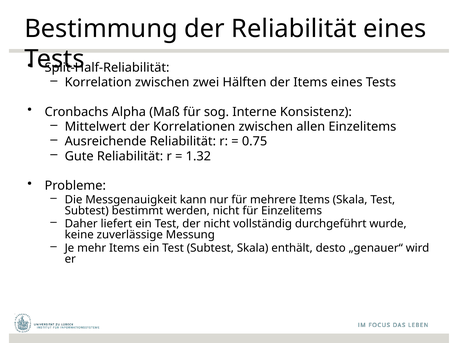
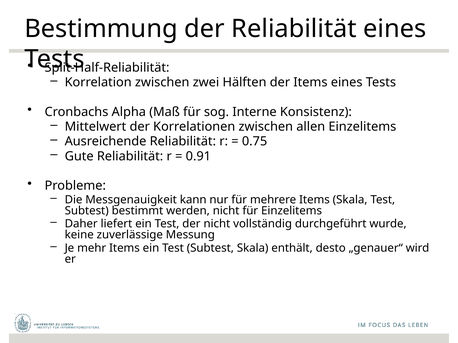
1.32: 1.32 -> 0.91
